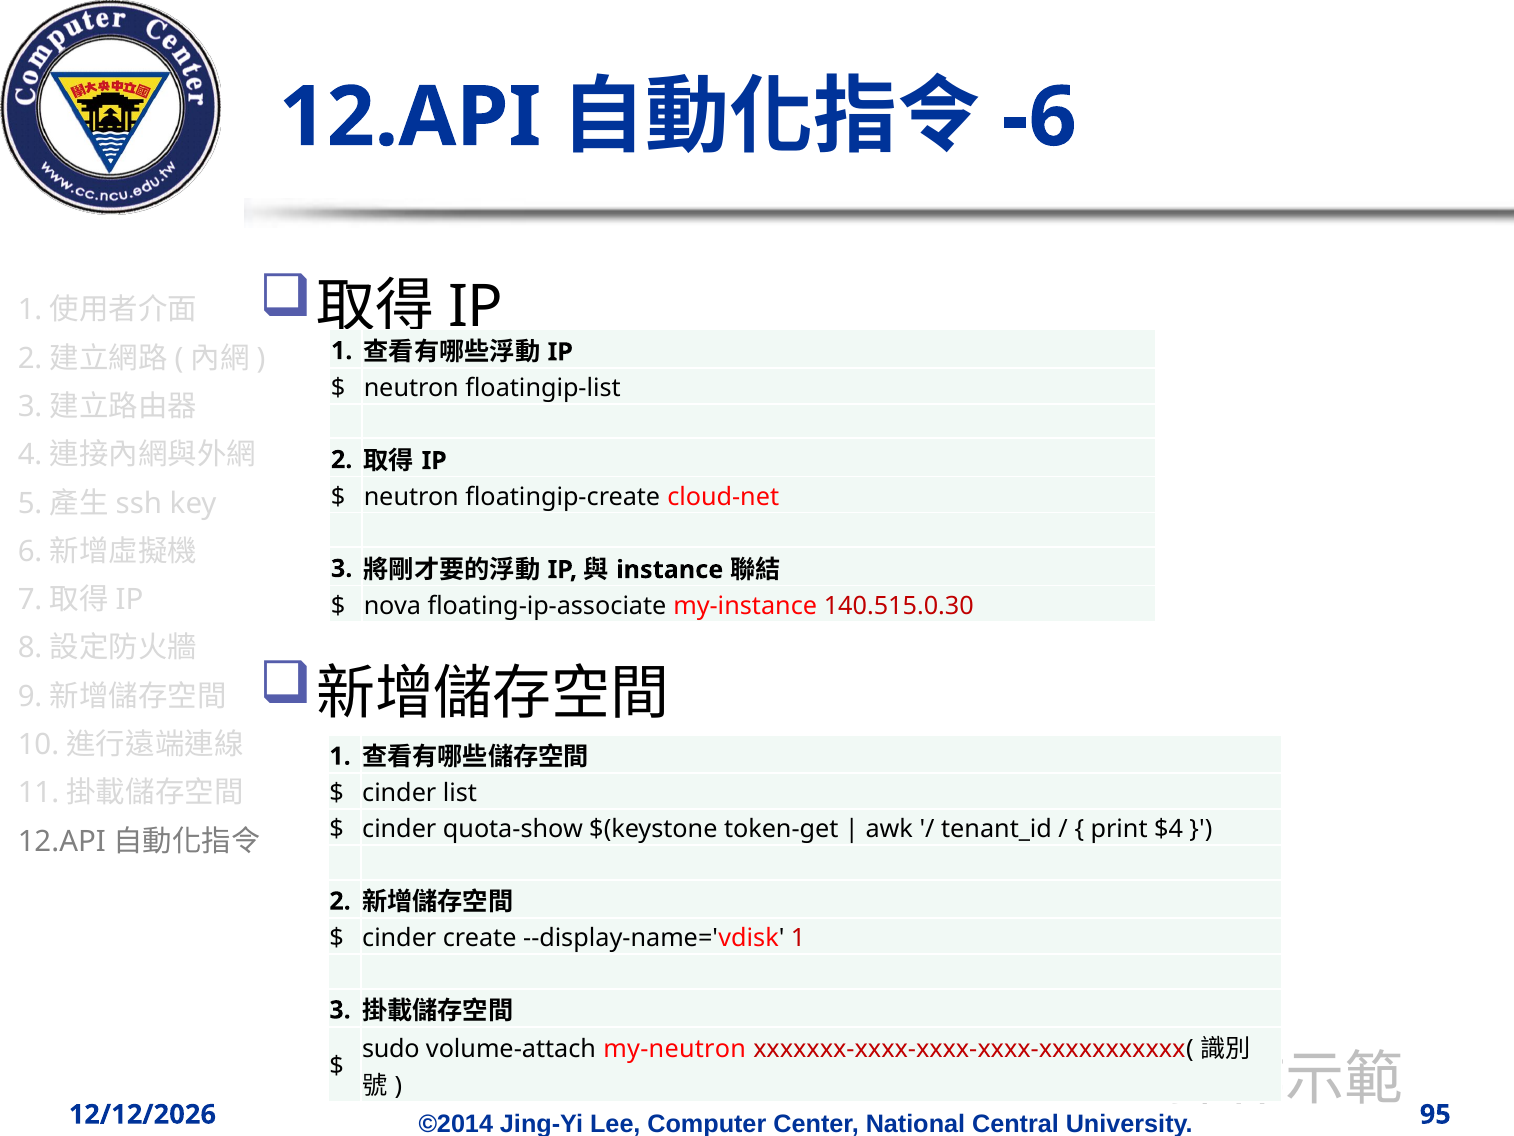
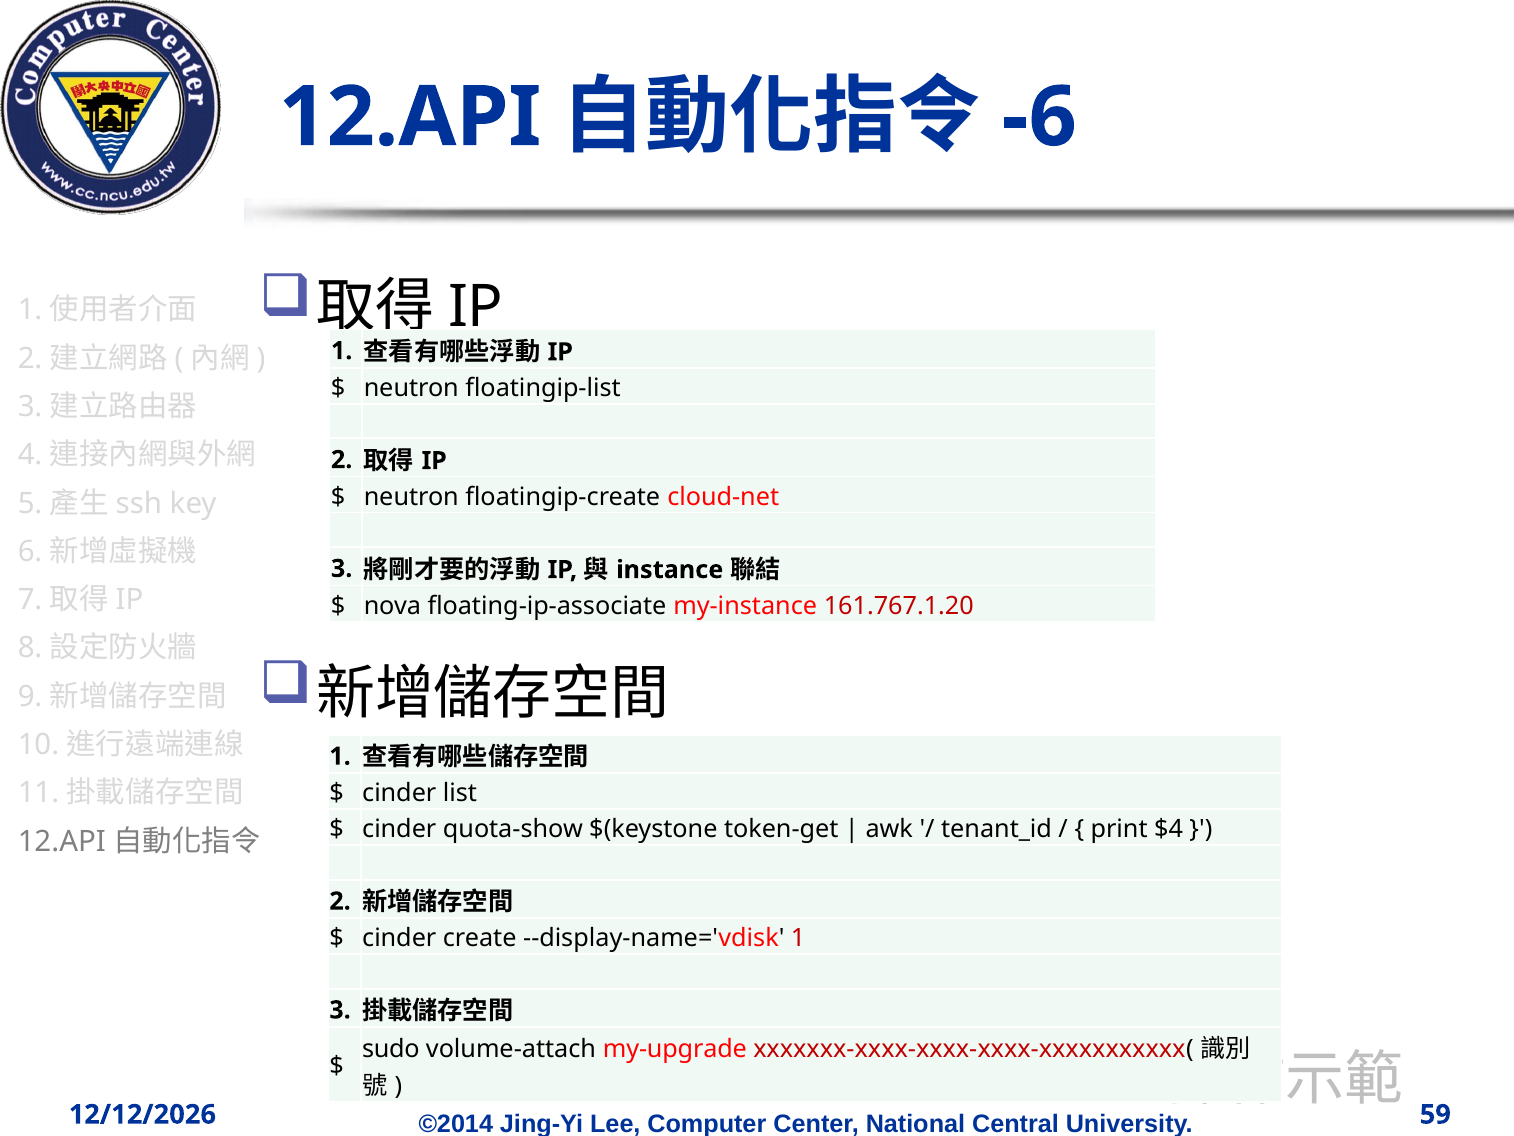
140.515.0.30: 140.515.0.30 -> 161.767.1.20
my-neutron: my-neutron -> my-upgrade
95: 95 -> 59
